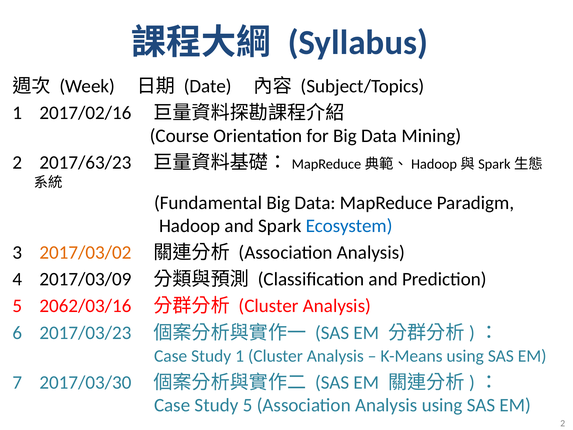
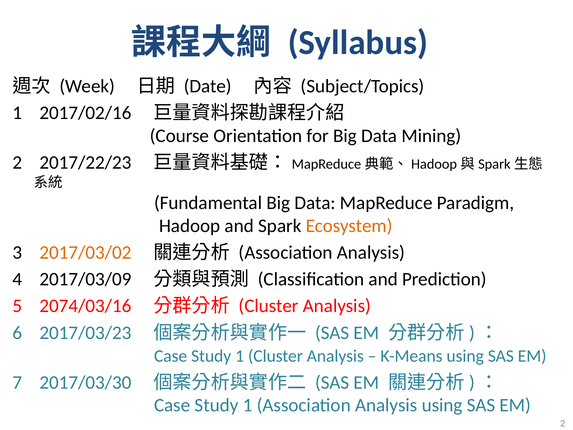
2017/63/23: 2017/63/23 -> 2017/22/23
Ecosystem colour: blue -> orange
2062/03/16: 2062/03/16 -> 2074/03/16
5 at (248, 405): 5 -> 1
